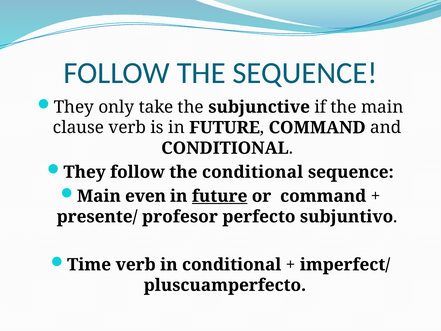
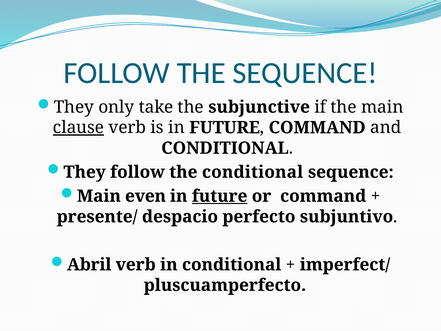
clause underline: none -> present
profesor: profesor -> despacio
Time: Time -> Abril
